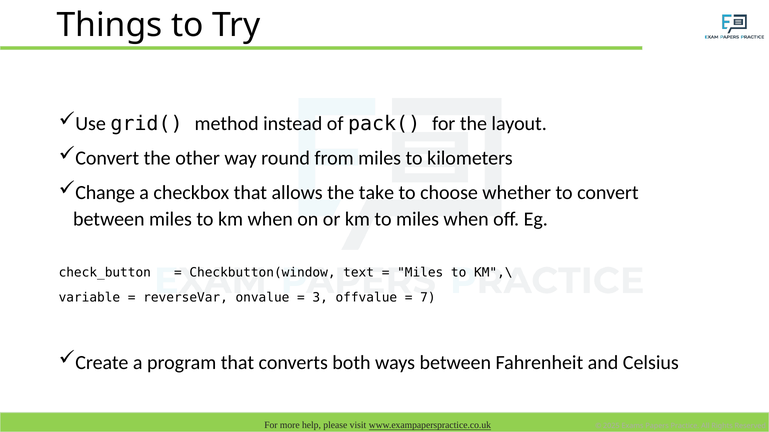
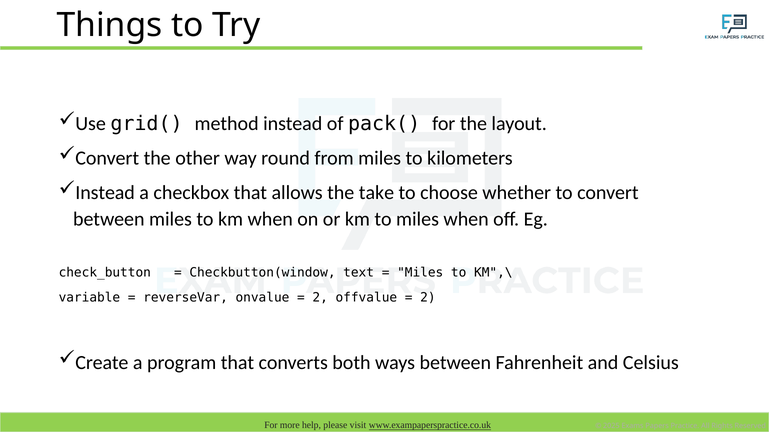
Change at (105, 193): Change -> Instead
3 at (320, 298): 3 -> 2
7 at (428, 298): 7 -> 2
